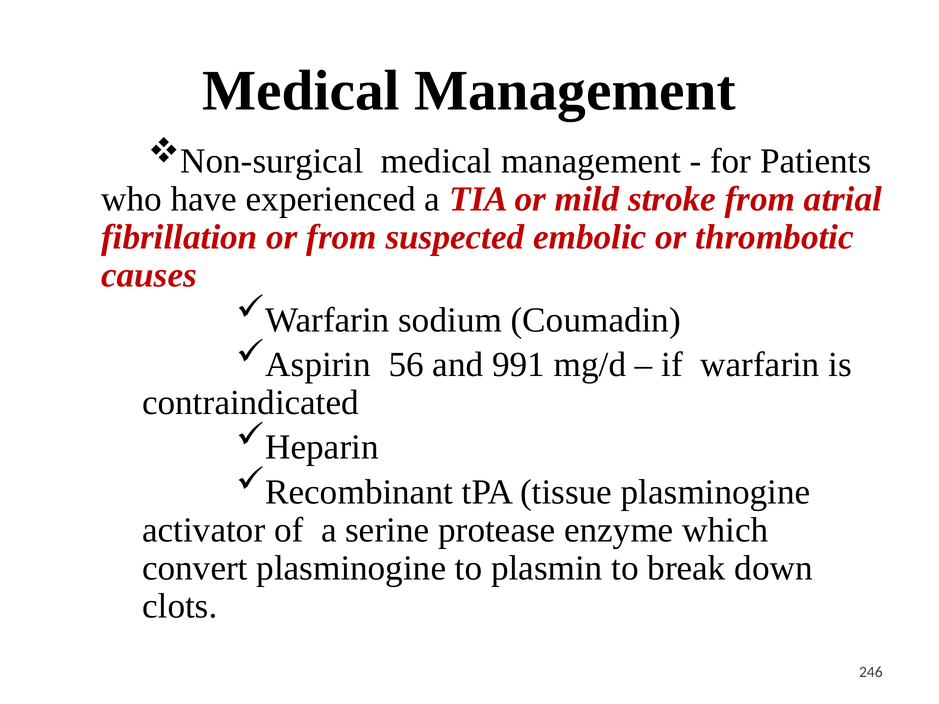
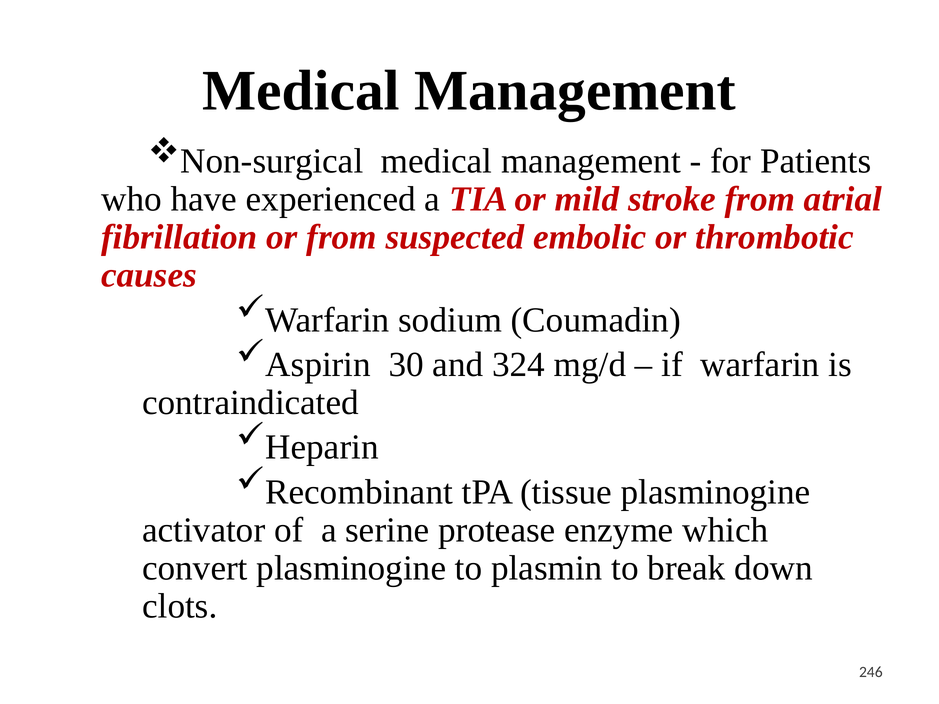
56: 56 -> 30
991: 991 -> 324
